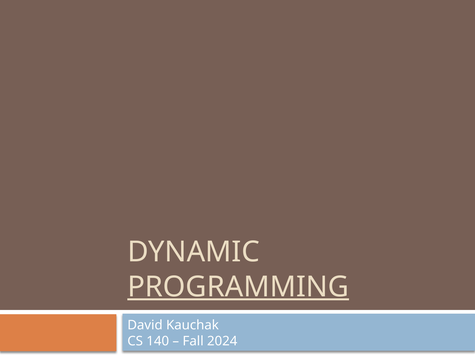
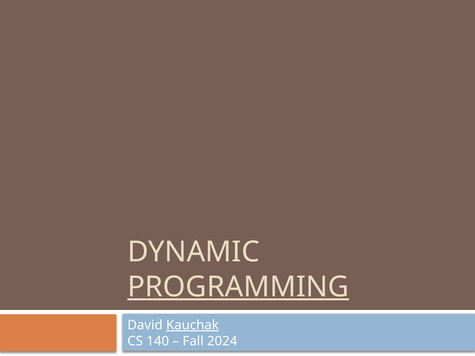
Kauchak underline: none -> present
